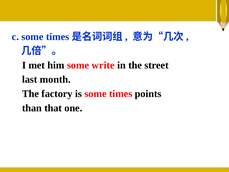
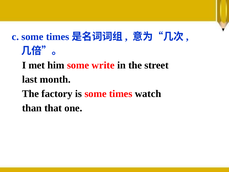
points: points -> watch
